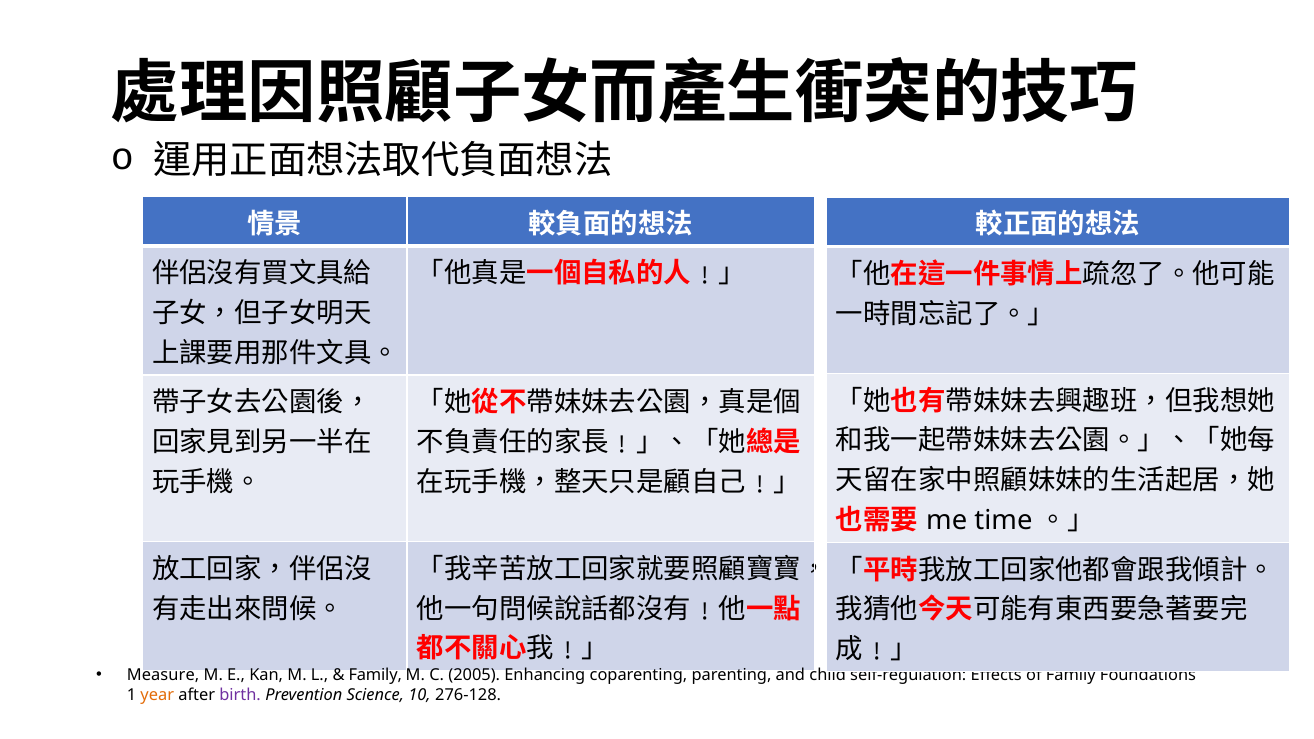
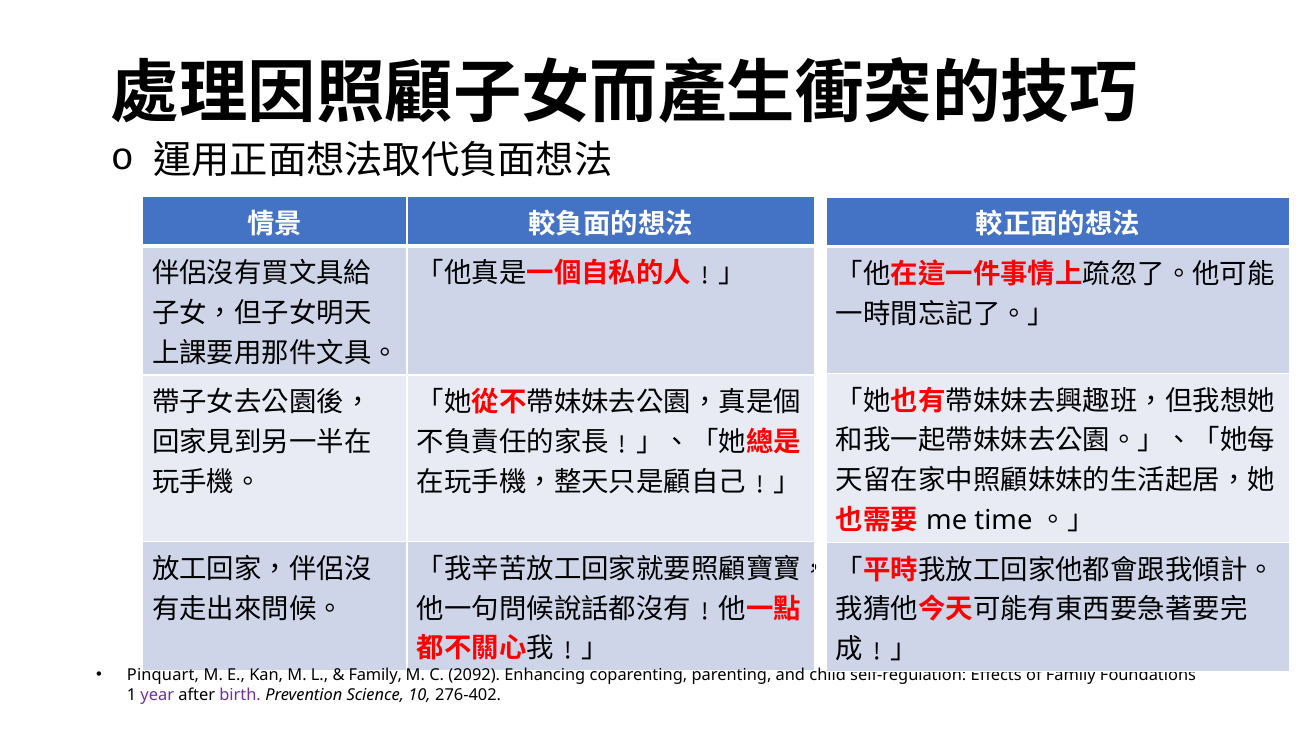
Measure: Measure -> Pinquart
2005: 2005 -> 2092
year colour: orange -> purple
276-128: 276-128 -> 276-402
